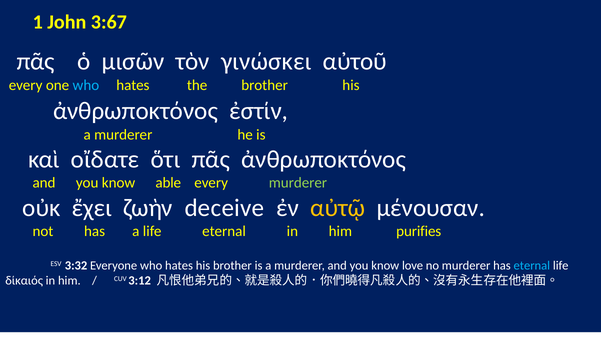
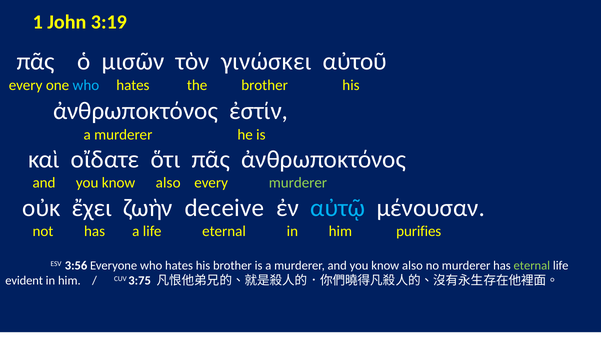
3:67: 3:67 -> 3:19
able at (168, 183): able -> also
αὐτῷ colour: yellow -> light blue
3:32: 3:32 -> 3:56
love at (413, 266): love -> also
eternal at (532, 266) colour: light blue -> light green
δίκαιός: δίκαιός -> evident
3:12: 3:12 -> 3:75
